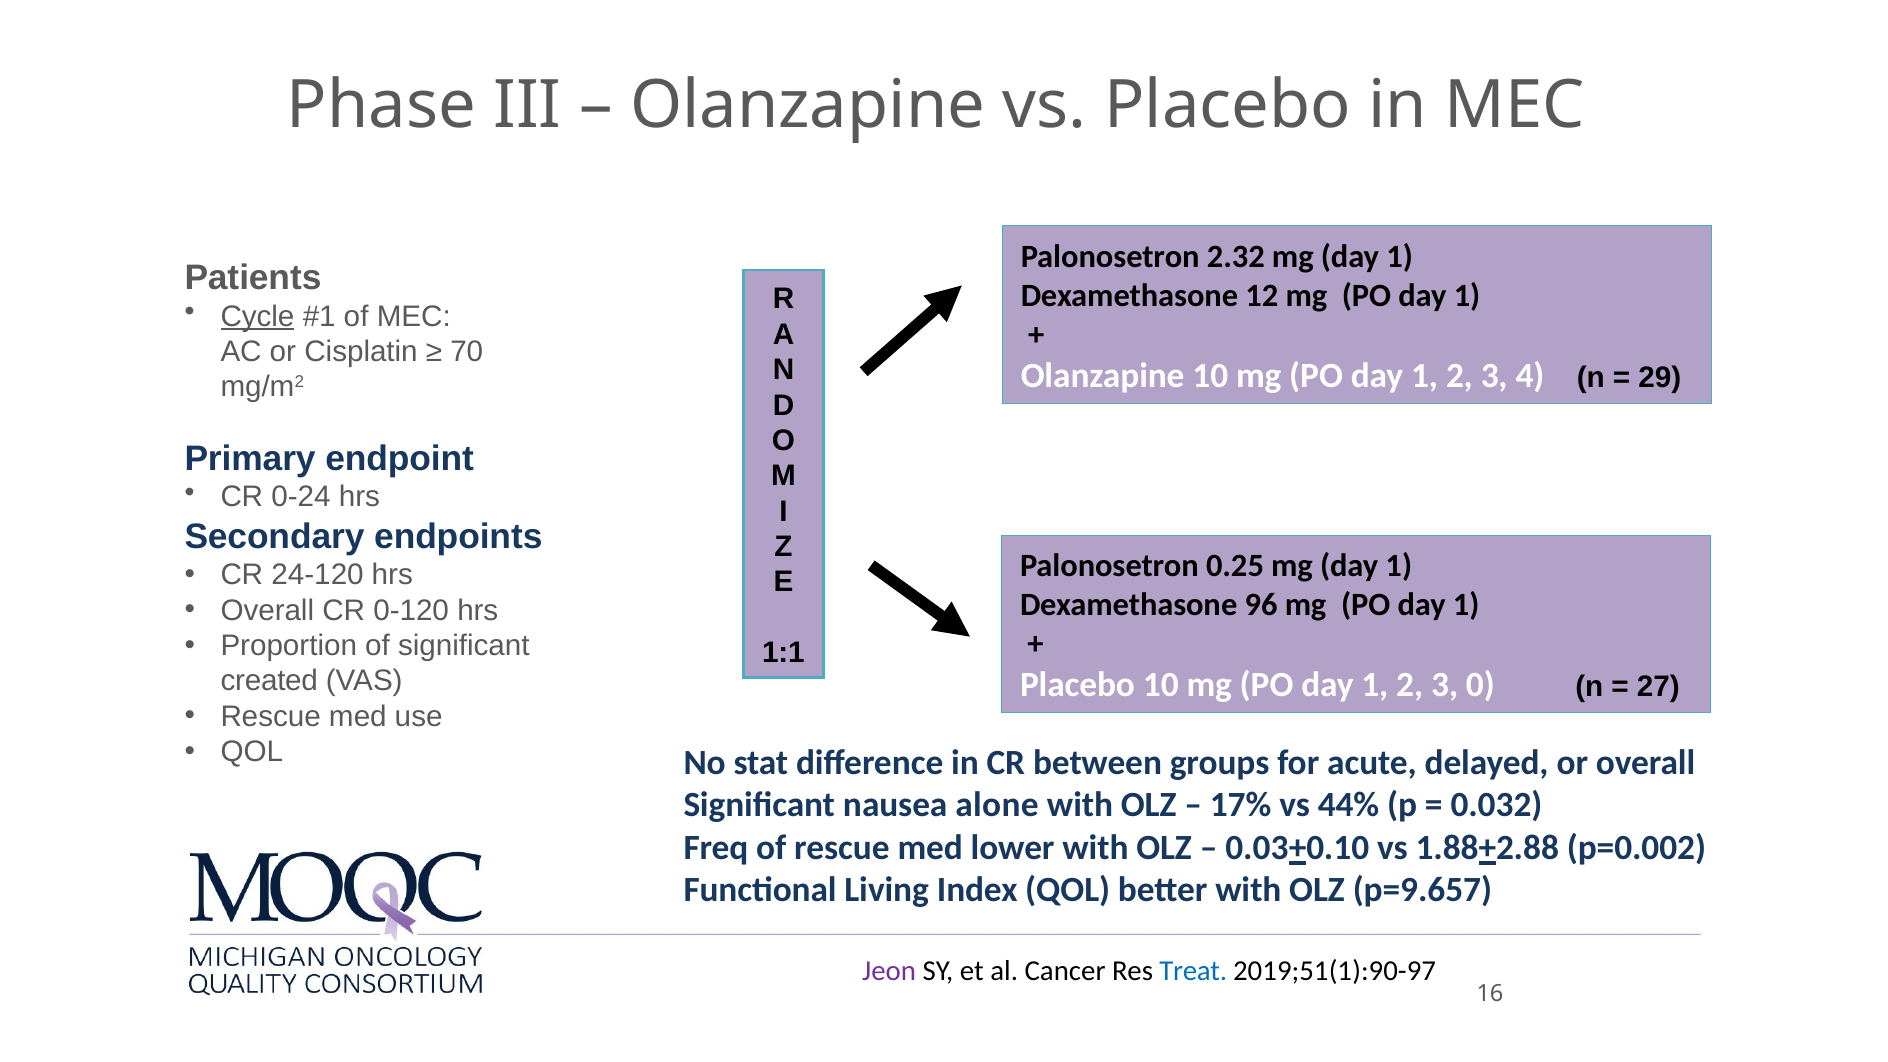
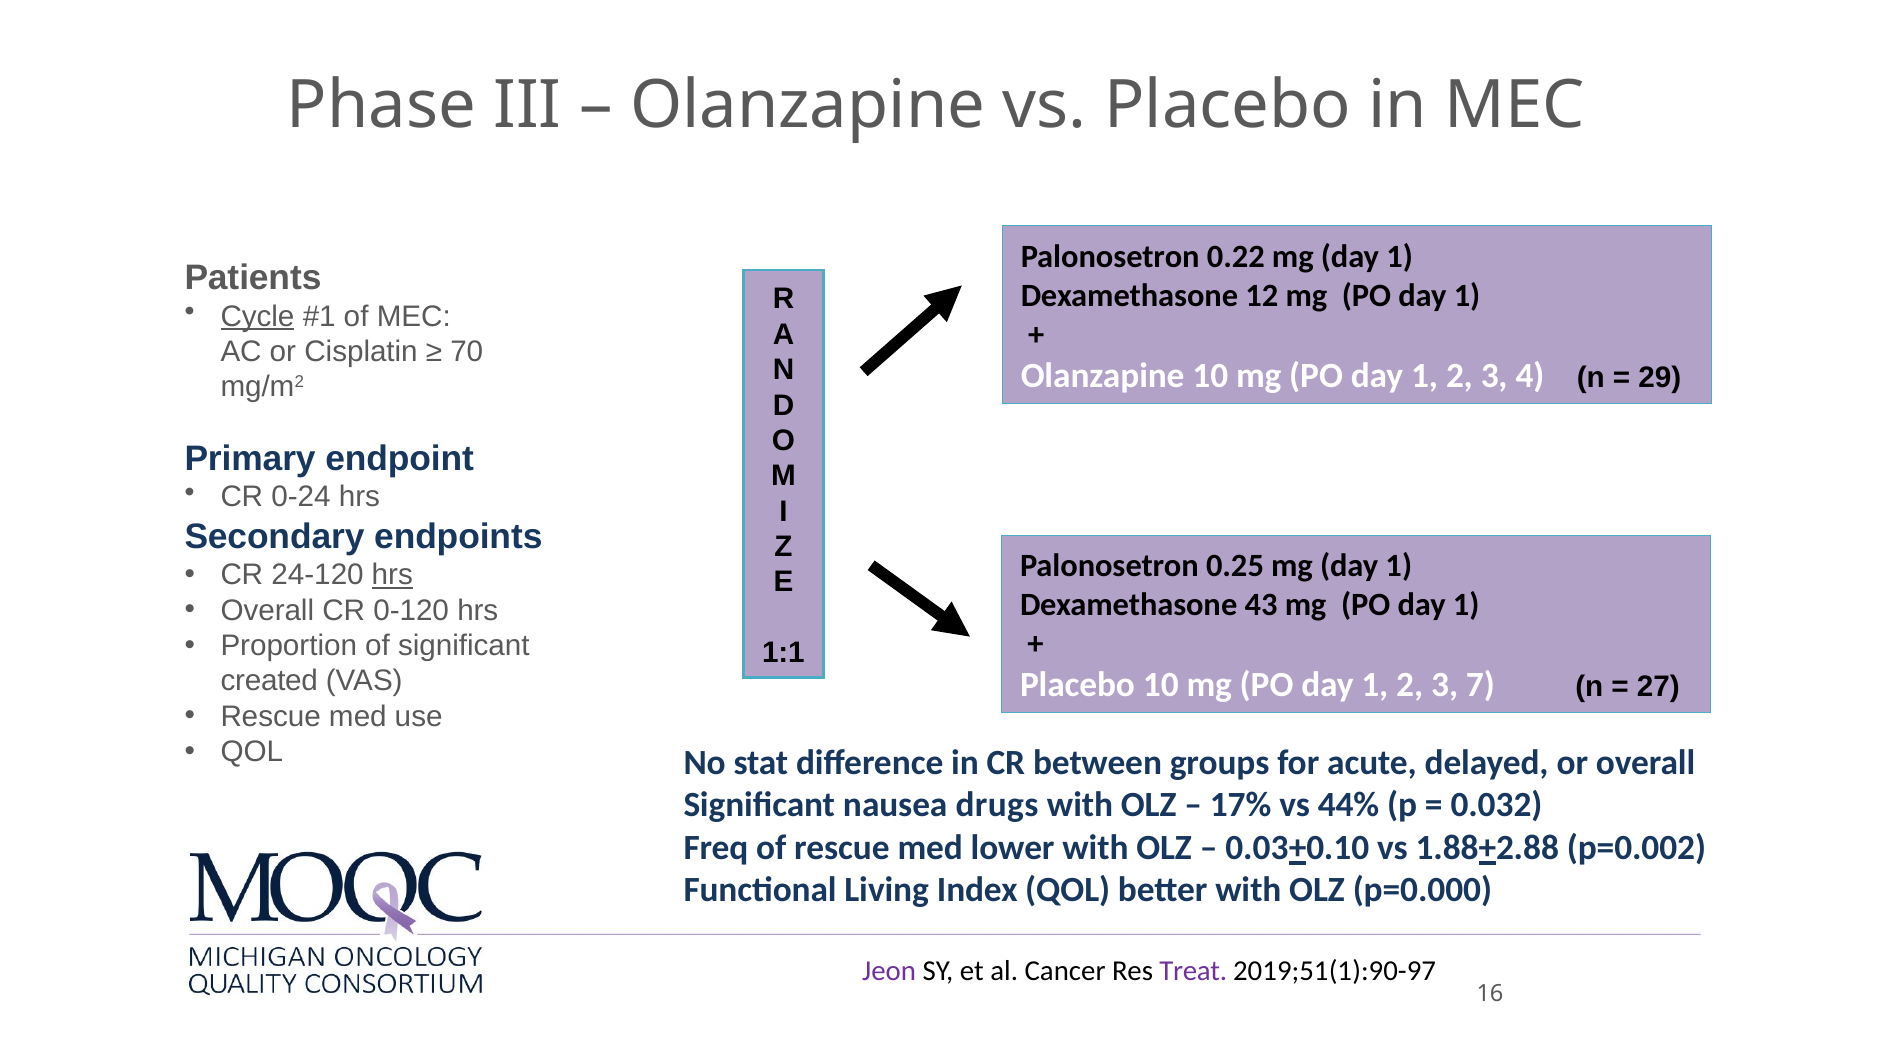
2.32: 2.32 -> 0.22
hrs at (392, 575) underline: none -> present
96: 96 -> 43
0: 0 -> 7
alone: alone -> drugs
p=9.657: p=9.657 -> p=0.000
Treat colour: blue -> purple
